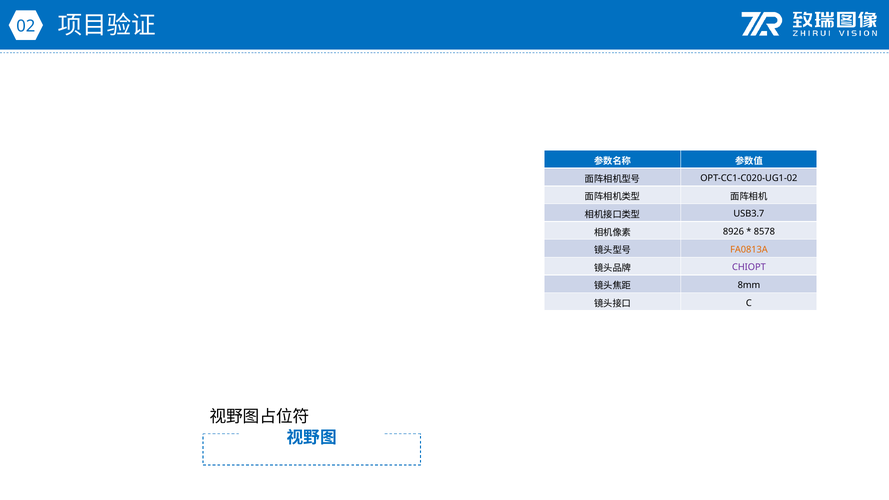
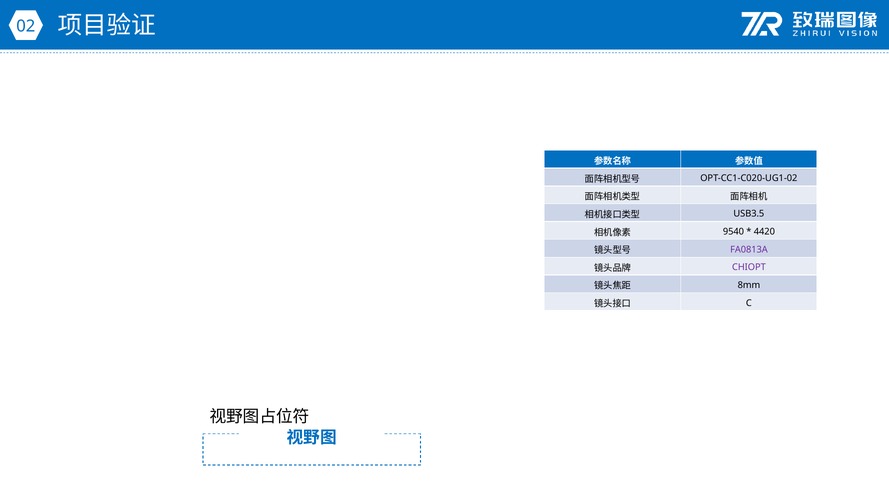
USB3.7: USB3.7 -> USB3.5
8926: 8926 -> 9540
8578: 8578 -> 4420
FA0813A colour: orange -> purple
